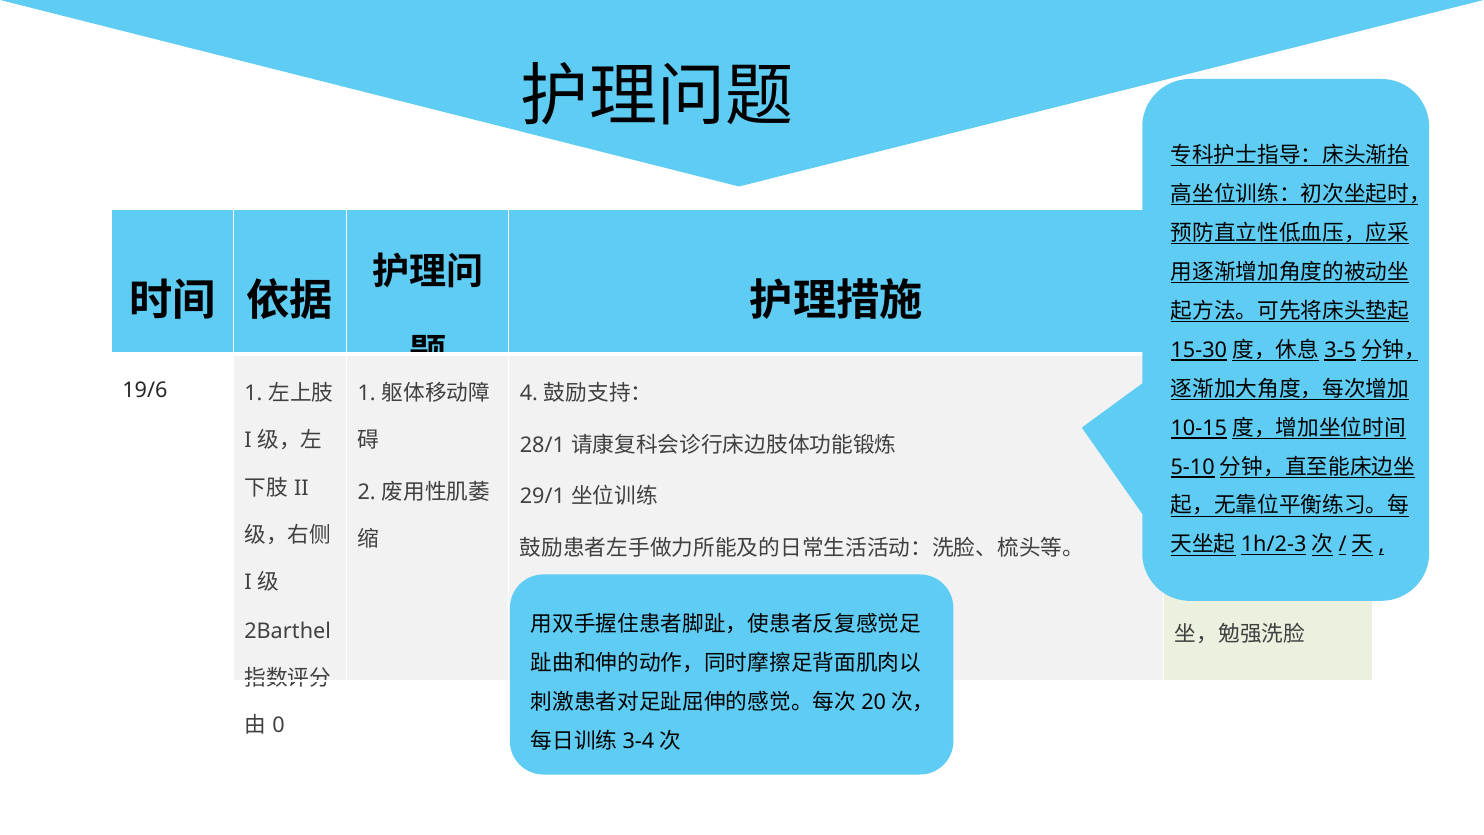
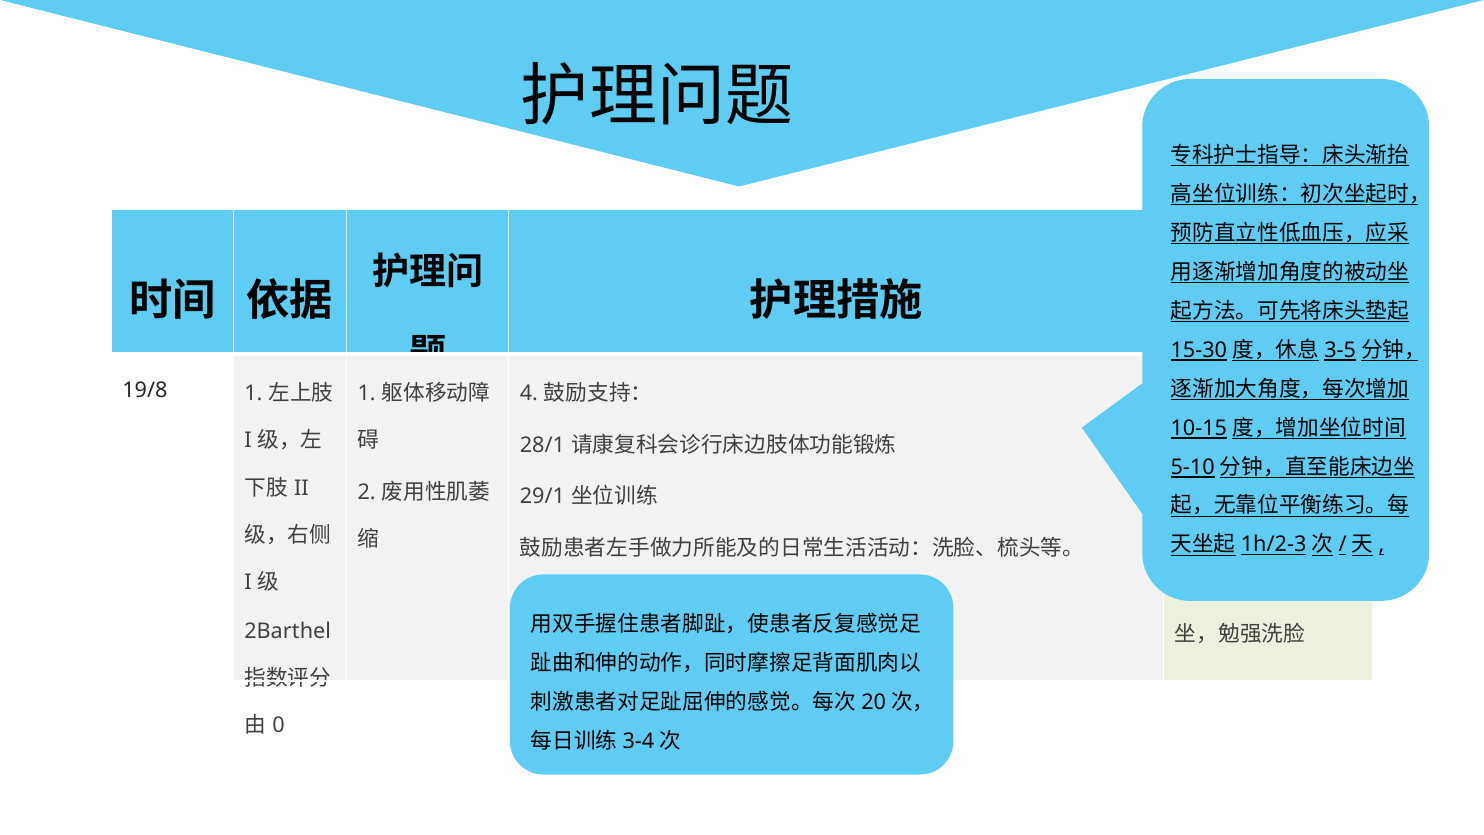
19/6: 19/6 -> 19/8
